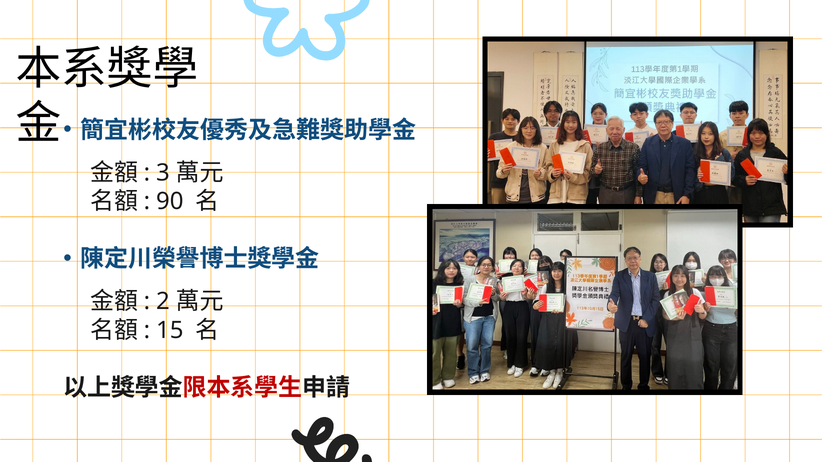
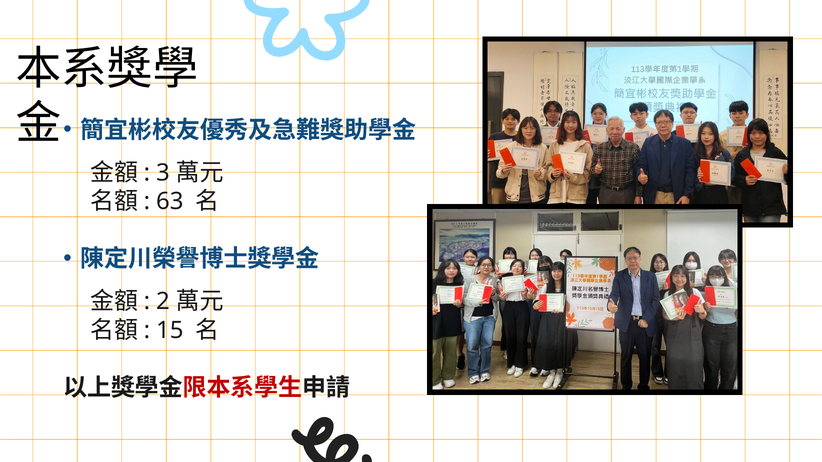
90: 90 -> 63
